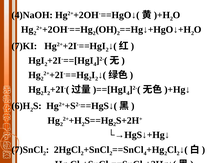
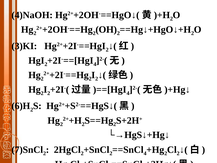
7)KI: 7)KI -> 3)KI
